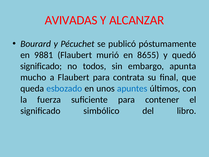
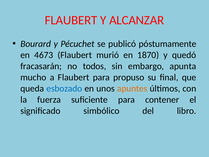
AVIVADAS at (71, 20): AVIVADAS -> FLAUBERT
9881: 9881 -> 4673
8655: 8655 -> 1870
significado at (41, 66): significado -> fracasarán
contrata: contrata -> propuso
apuntes colour: blue -> orange
